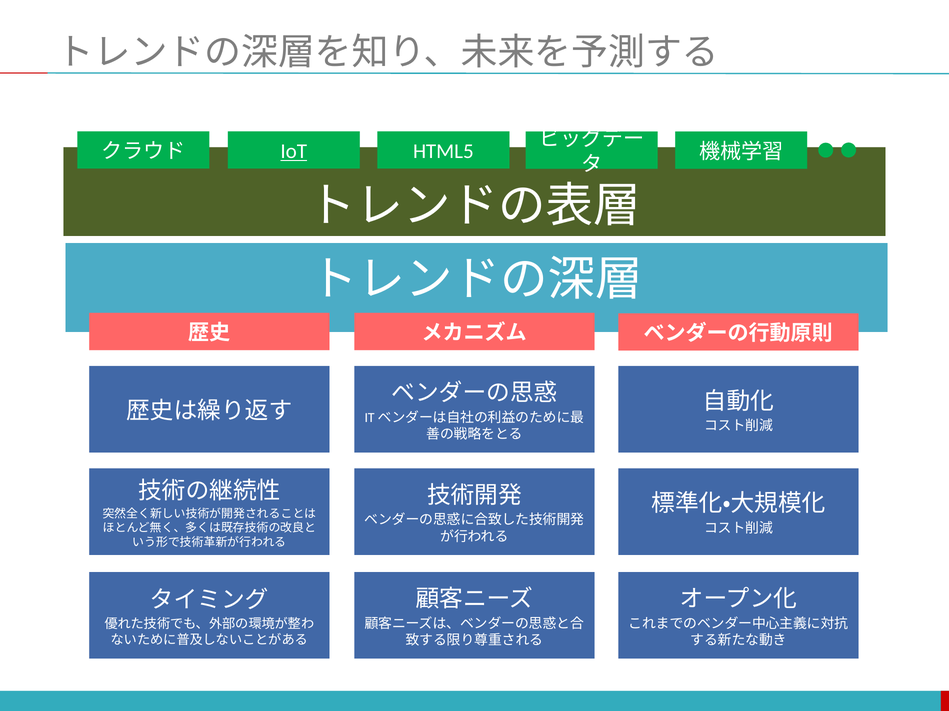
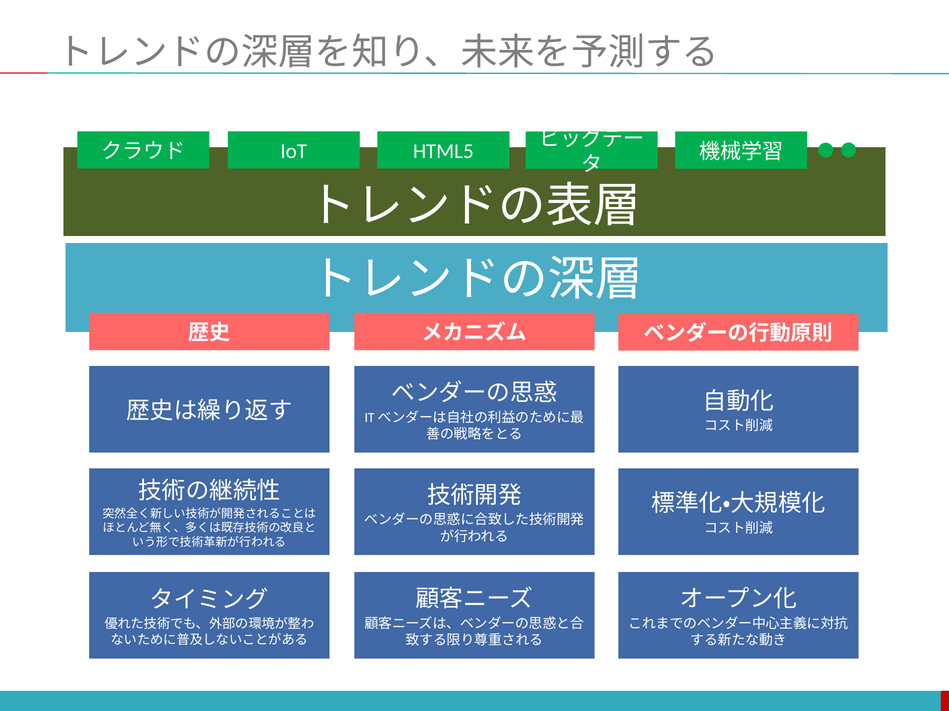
IoT underline: present -> none
